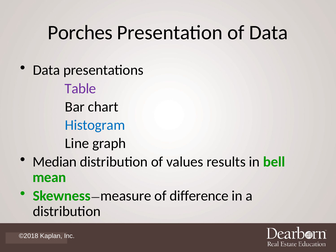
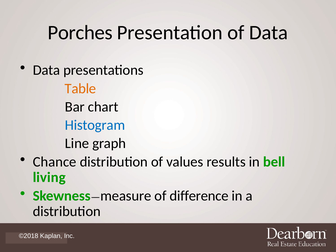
Table colour: purple -> orange
Median: Median -> Chance
mean: mean -> living
